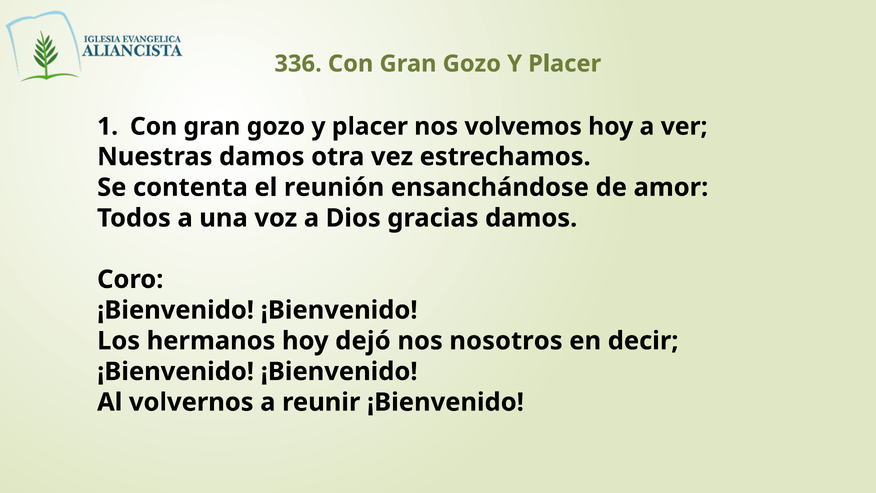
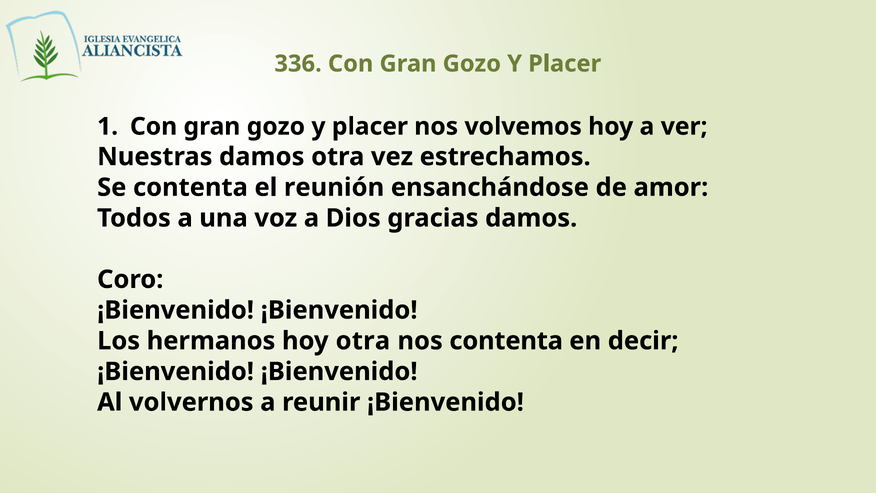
hoy dejó: dejó -> otra
nos nosotros: nosotros -> contenta
